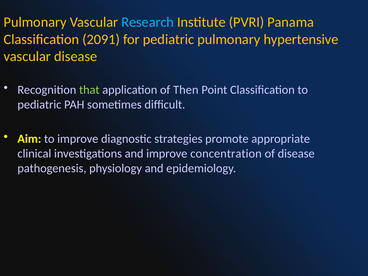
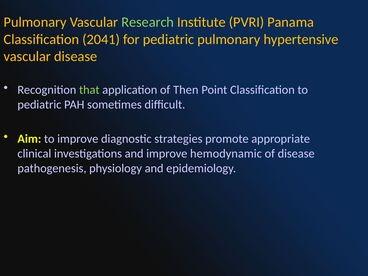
Research colour: light blue -> light green
2091: 2091 -> 2041
concentration: concentration -> hemodynamic
